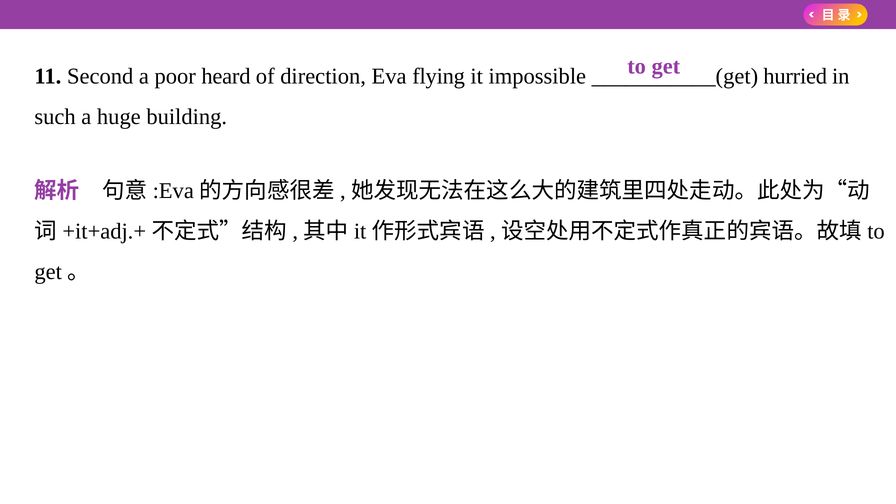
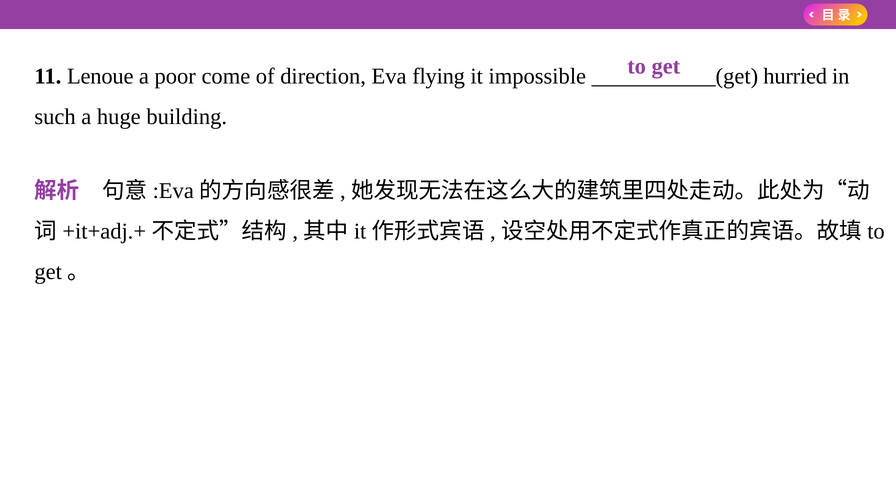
Second: Second -> Lenoue
heard: heard -> come
